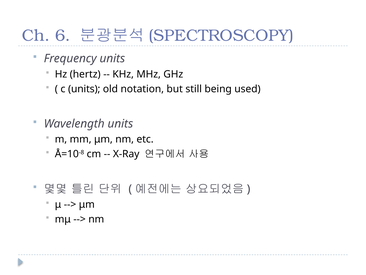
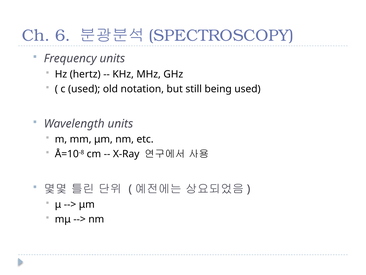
c units: units -> used
